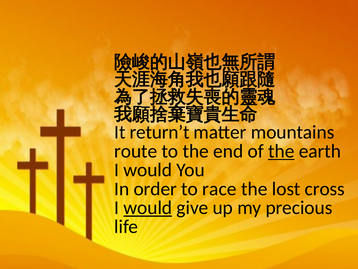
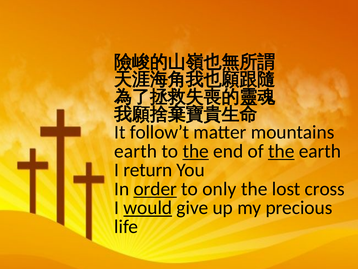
return’t: return’t -> follow’t
route at (136, 151): route -> earth
the at (196, 151) underline: none -> present
would at (148, 170): would -> return
order underline: none -> present
race: race -> only
